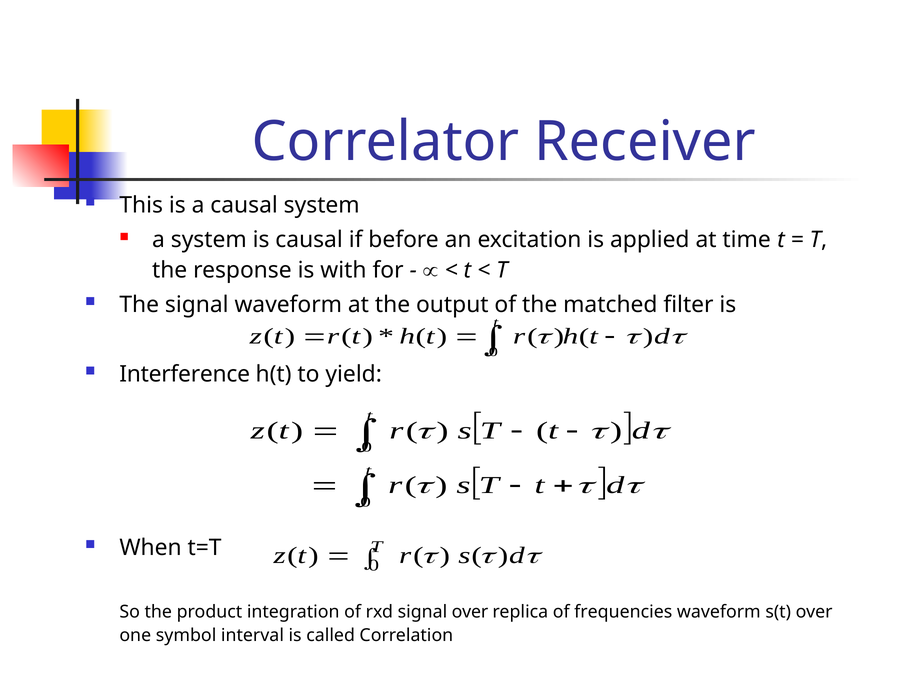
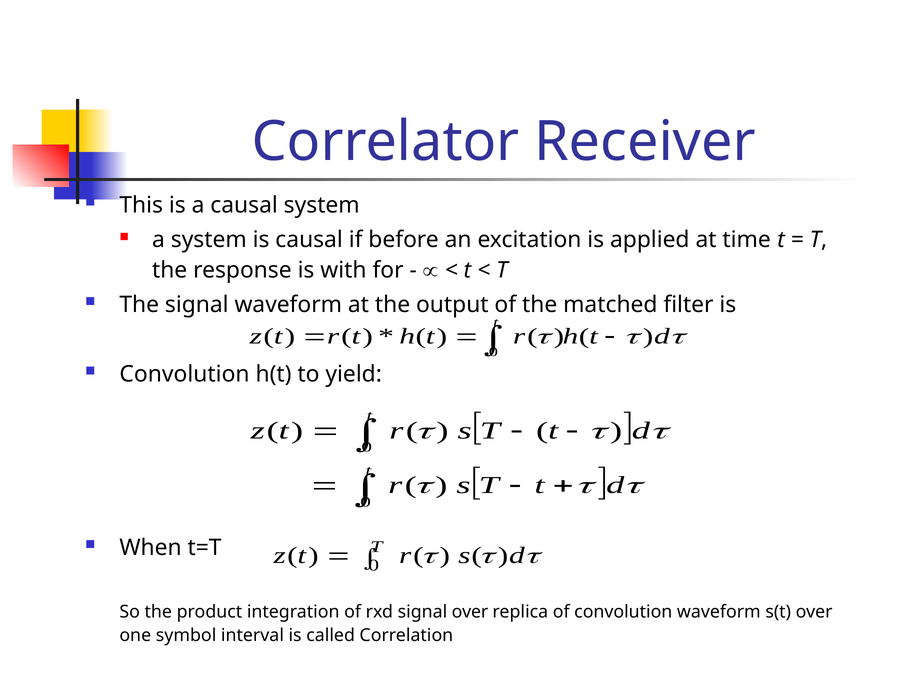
Interference at (185, 374): Interference -> Convolution
of frequencies: frequencies -> convolution
